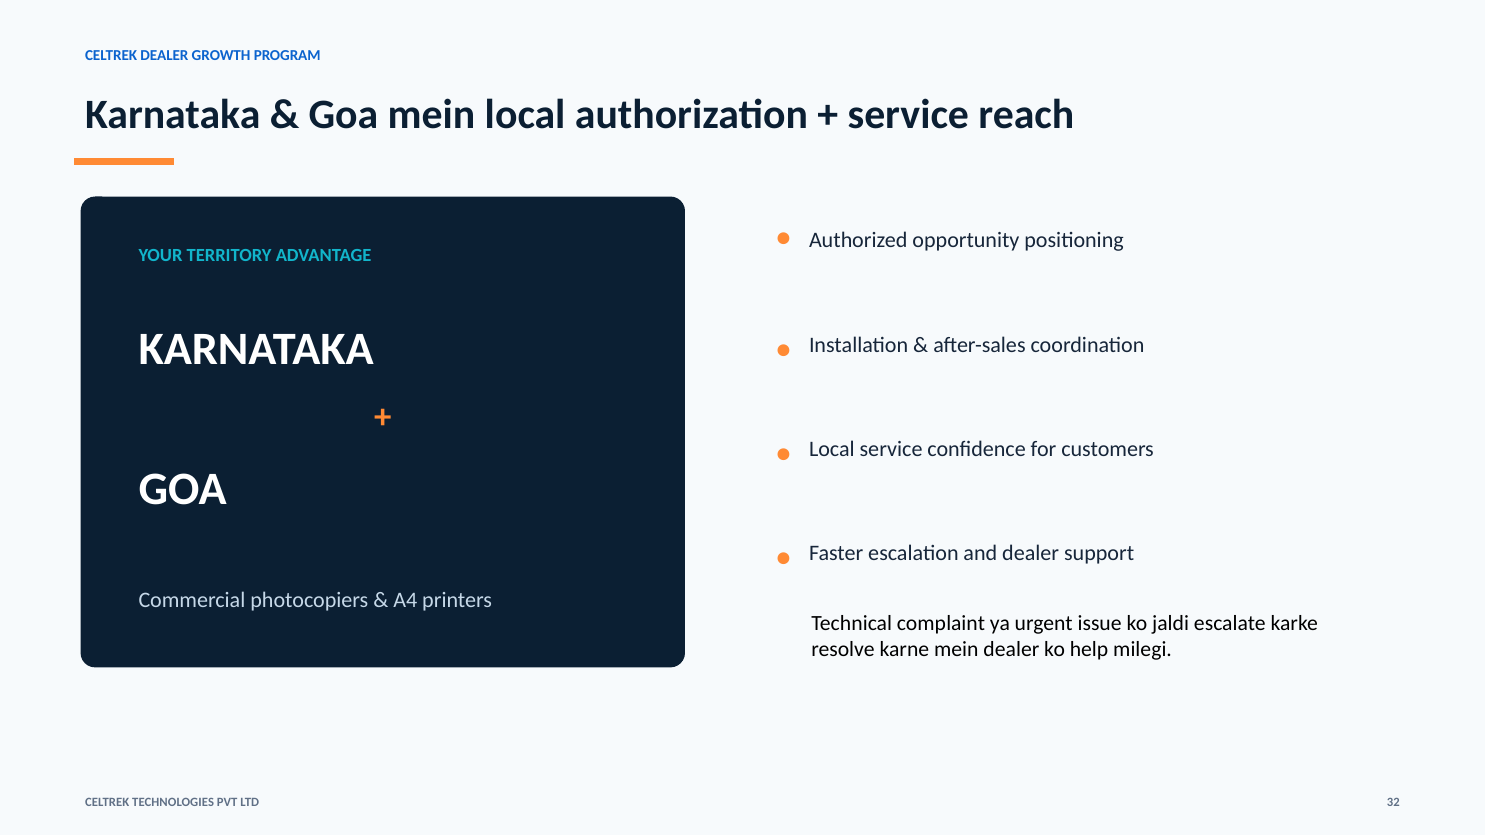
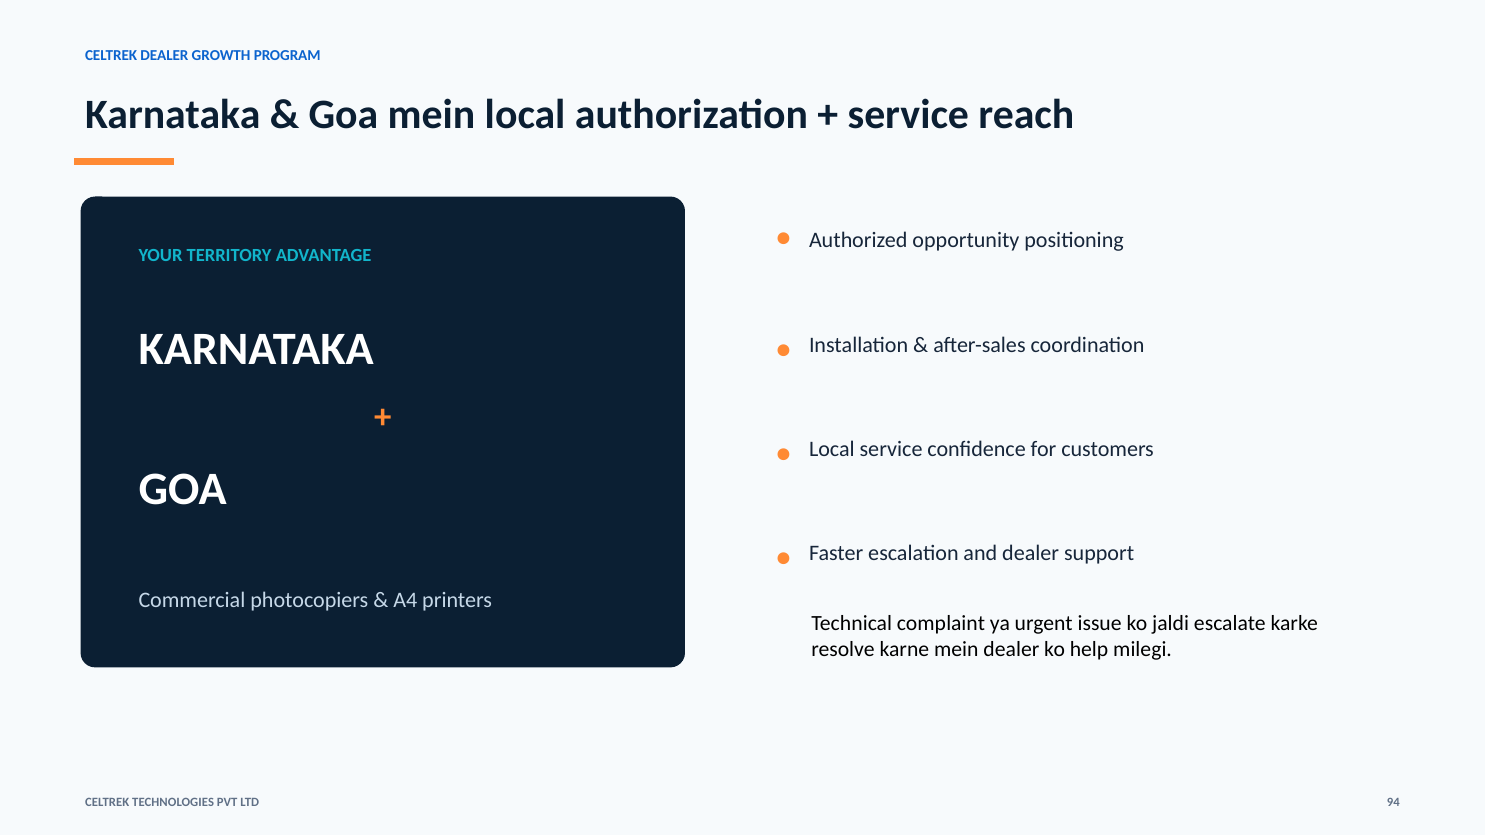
32: 32 -> 94
